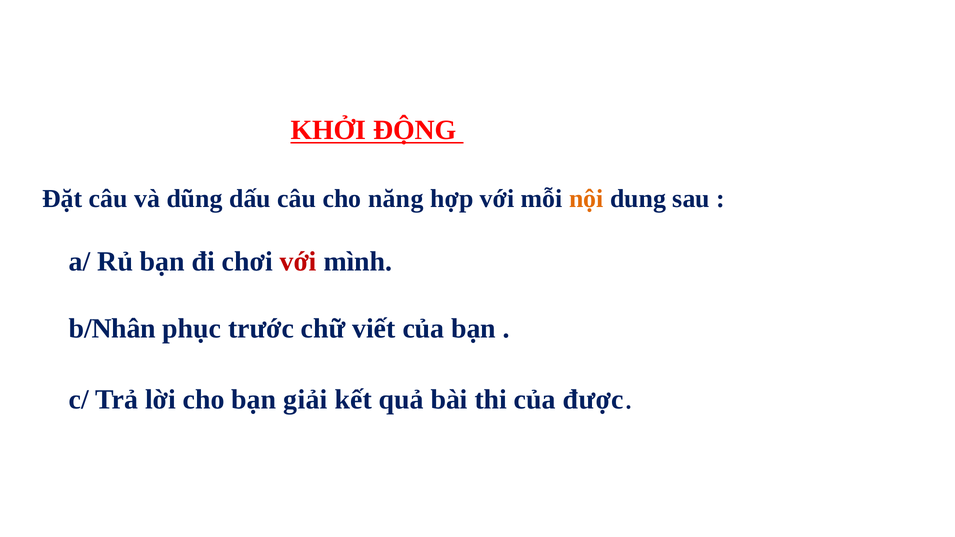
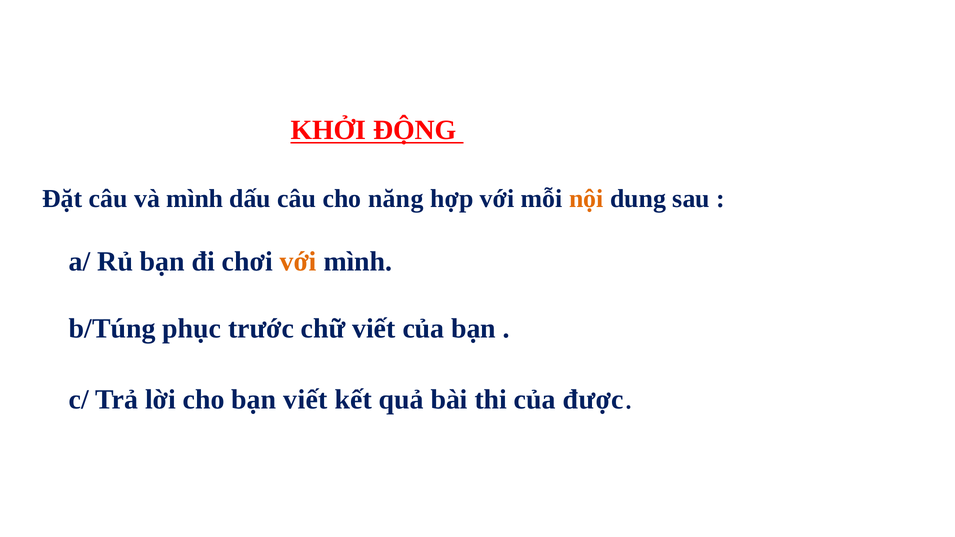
và dũng: dũng -> mình
với at (298, 262) colour: red -> orange
b/Nhân: b/Nhân -> b/Túng
bạn giải: giải -> viết
